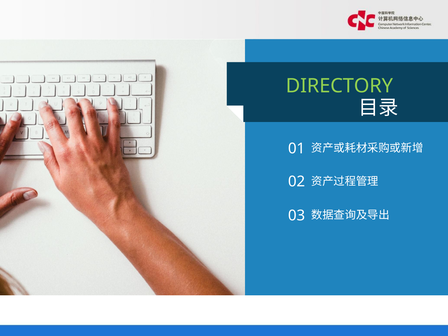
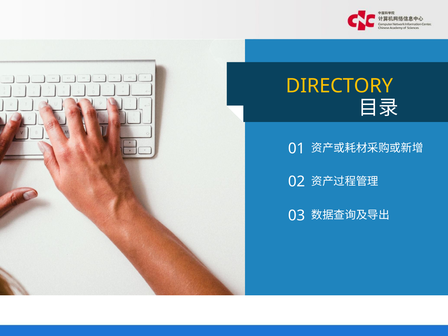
DIRECTORY colour: light green -> yellow
